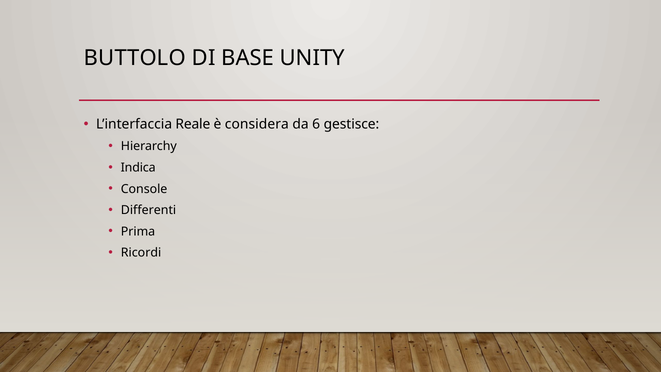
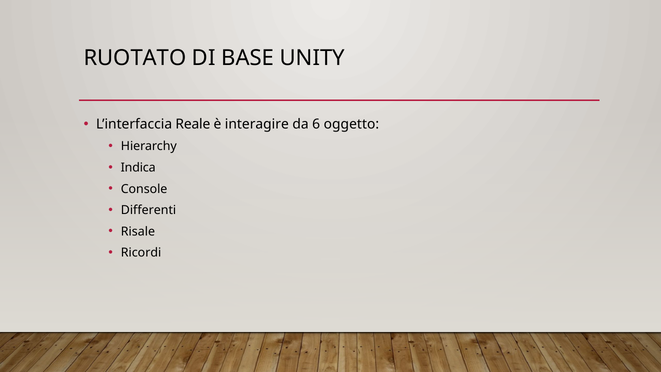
BUTTOLO: BUTTOLO -> RUOTATO
considera: considera -> interagire
gestisce: gestisce -> oggetto
Prima: Prima -> Risale
